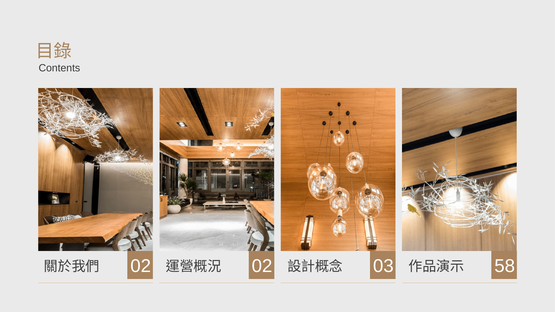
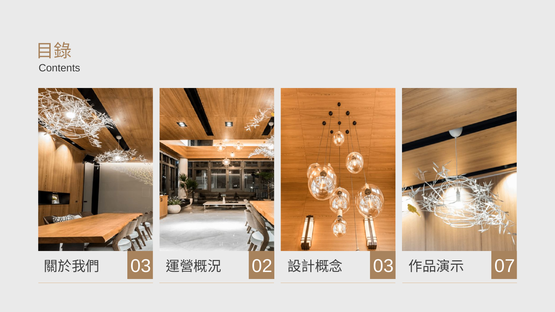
02 at (141, 266): 02 -> 03
58: 58 -> 07
